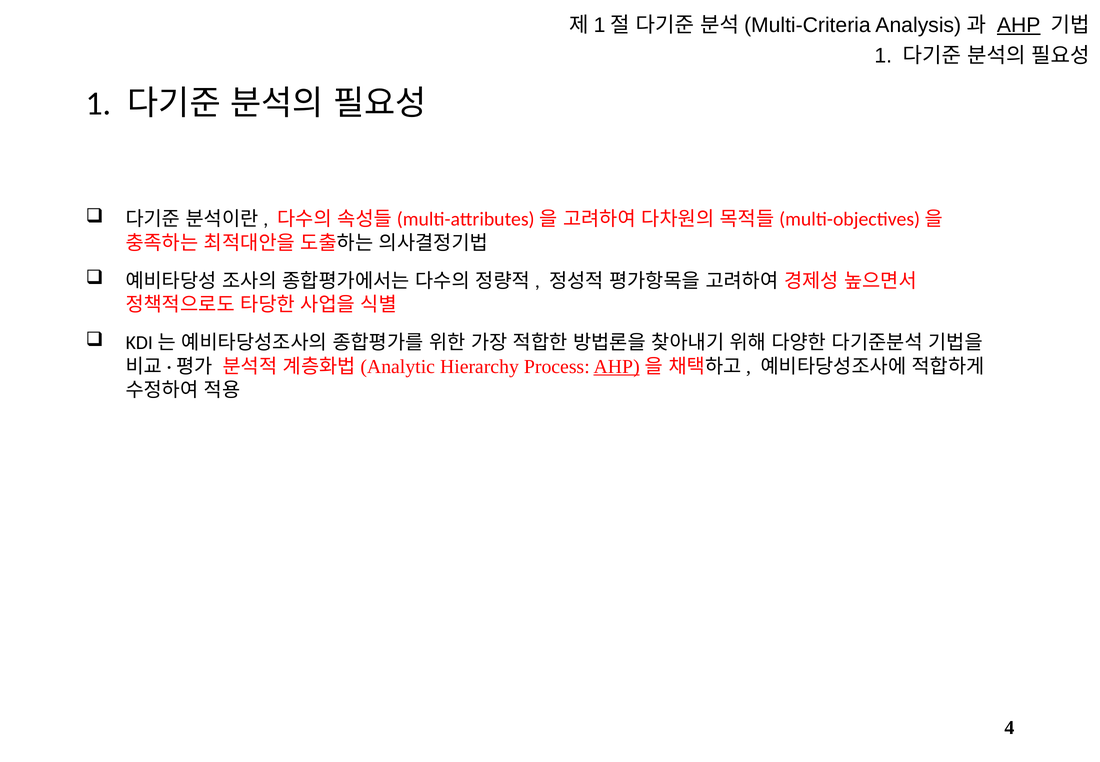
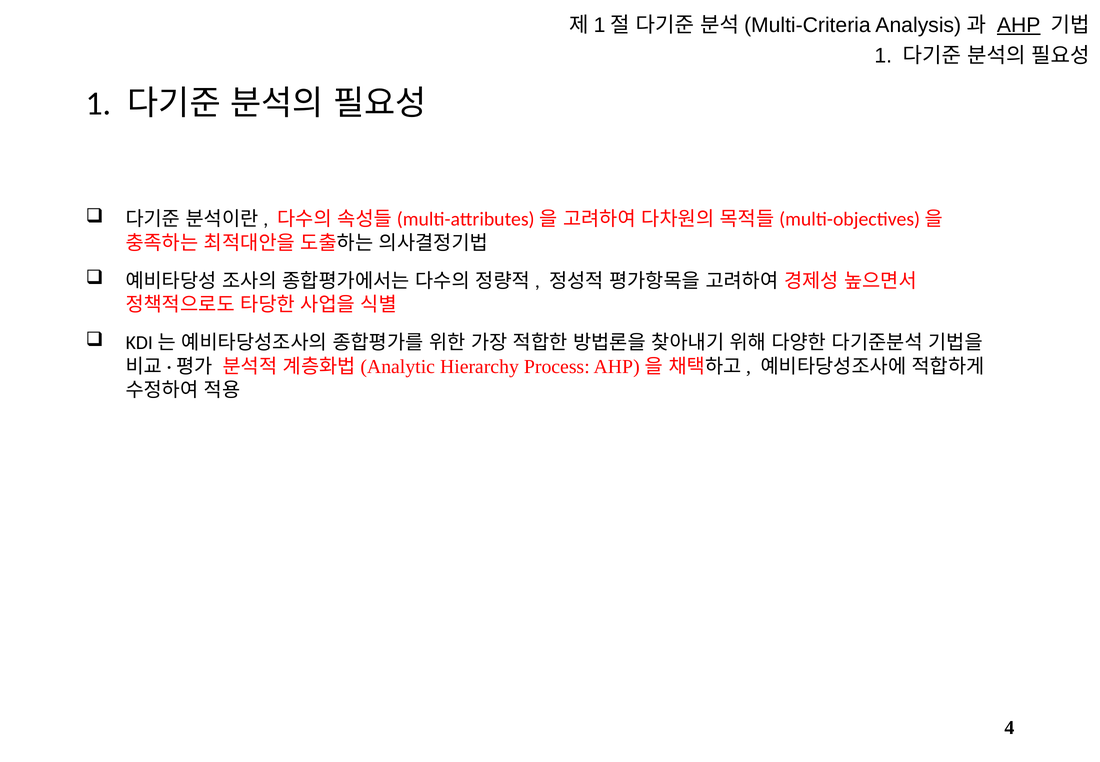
AHP at (617, 366) underline: present -> none
